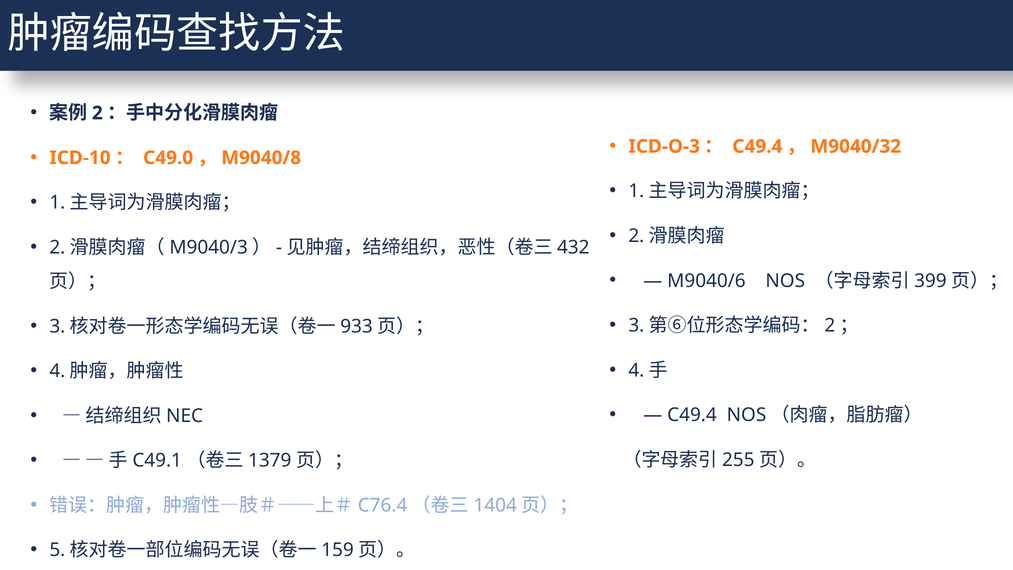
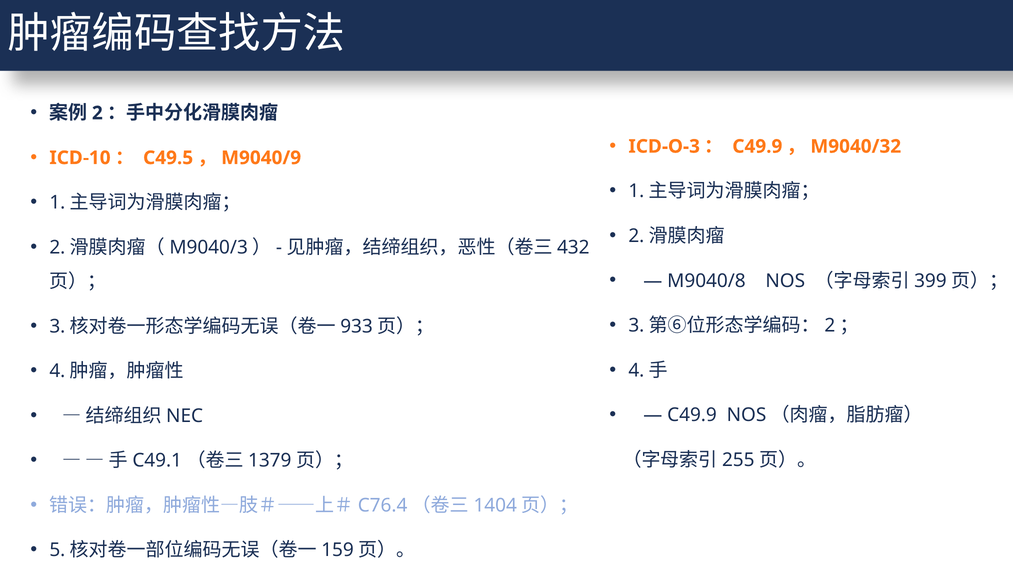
C49.4 at (757, 146): C49.4 -> C49.9
C49.0: C49.0 -> C49.5
M9040/8: M9040/8 -> M9040/9
M9040/6: M9040/6 -> M9040/8
C49.4 at (692, 415): C49.4 -> C49.9
